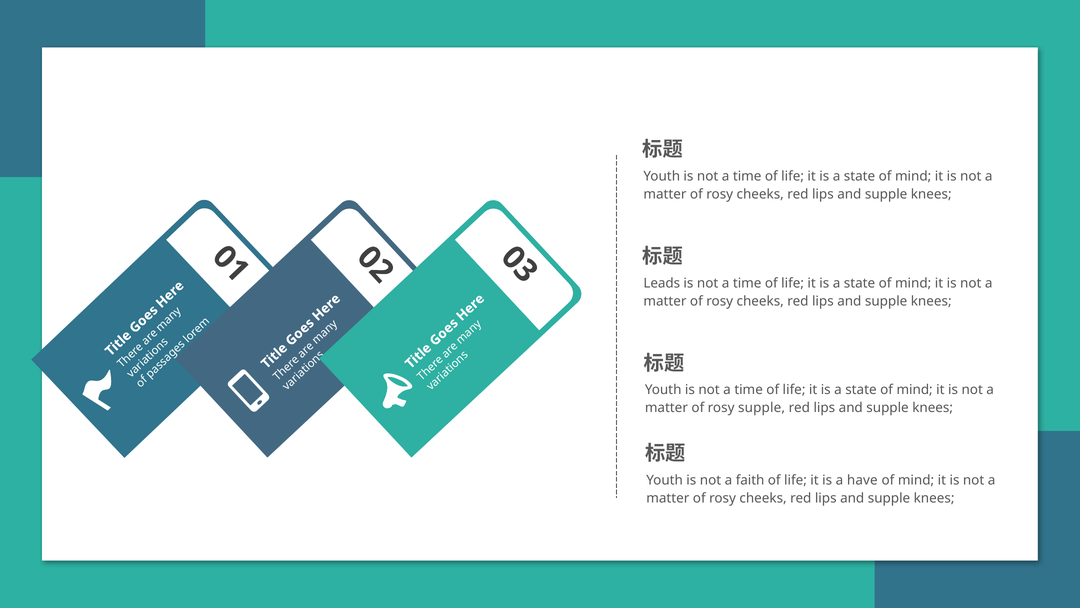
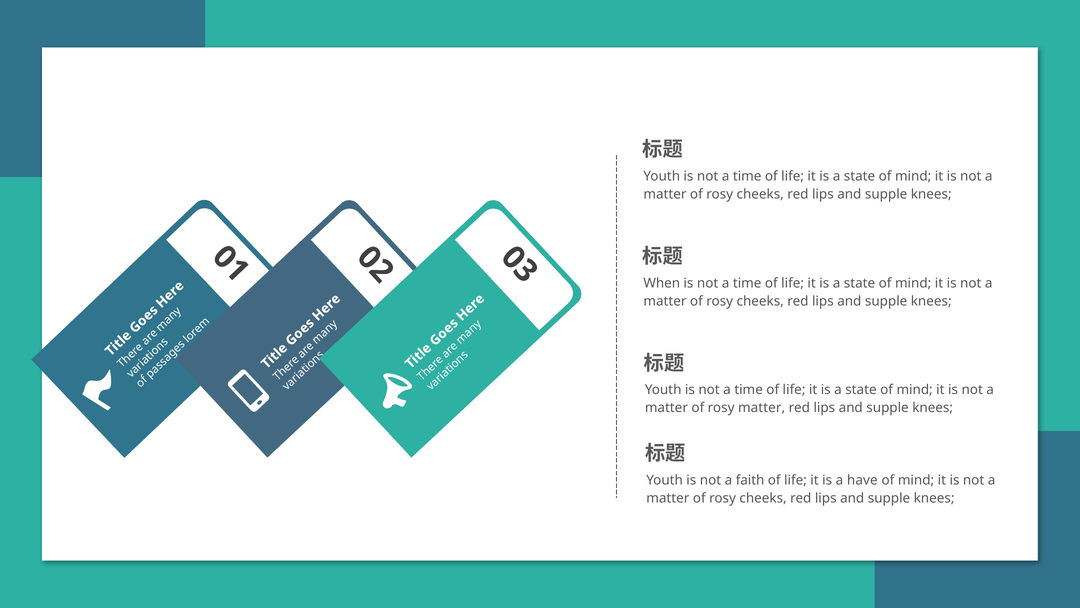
Leads: Leads -> When
rosy supple: supple -> matter
